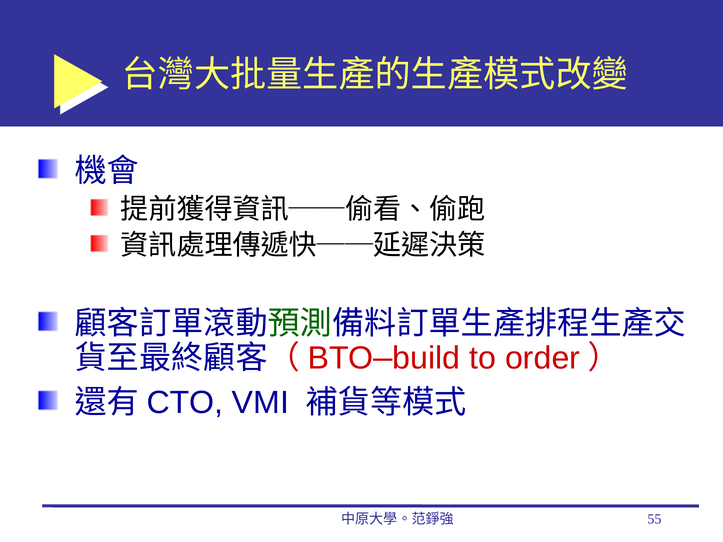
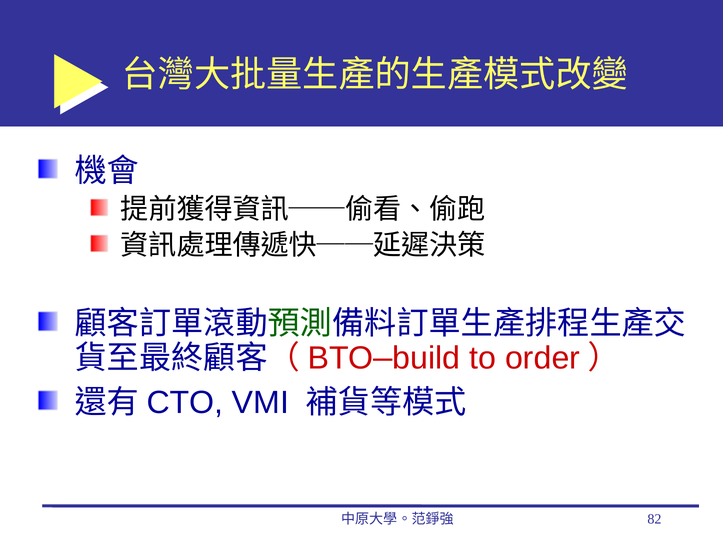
55: 55 -> 82
